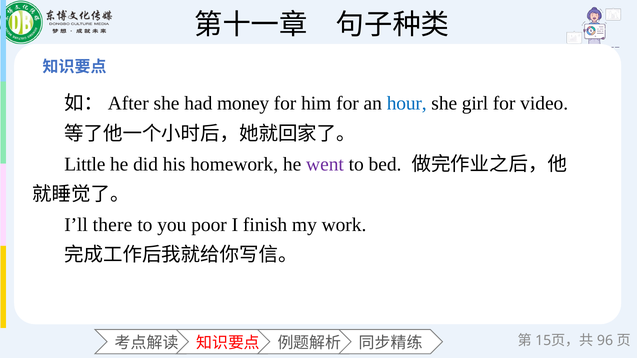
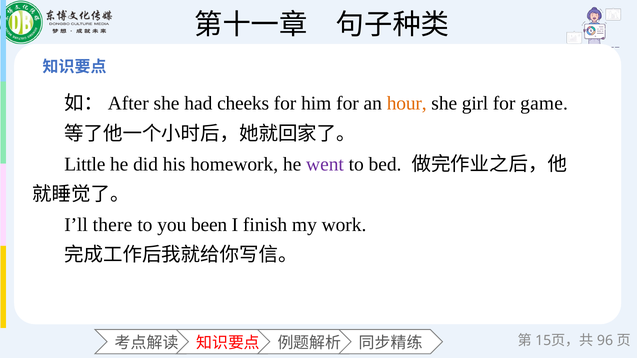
money: money -> cheeks
hour colour: blue -> orange
video: video -> game
poor: poor -> been
